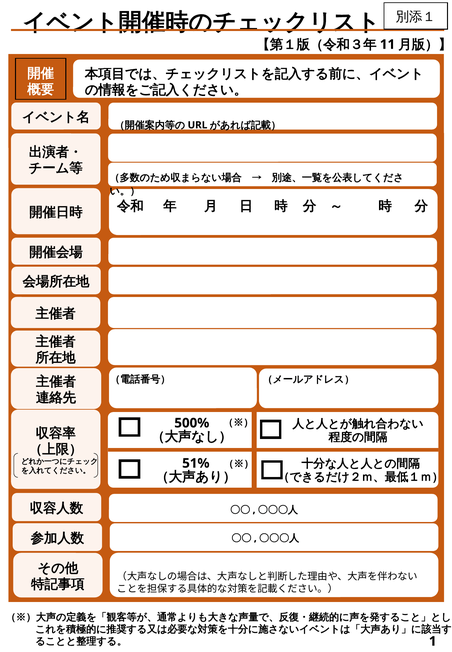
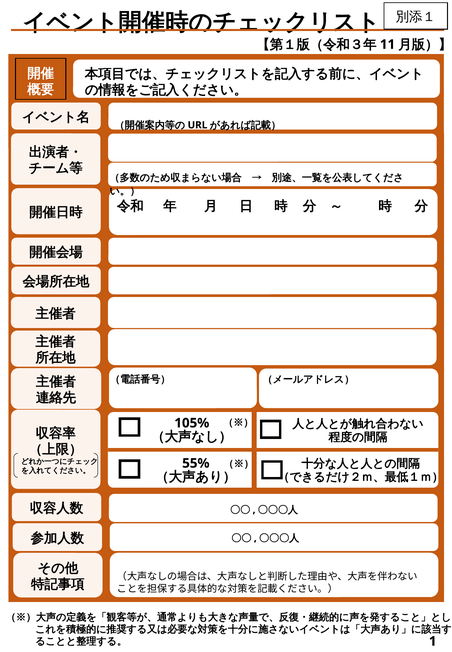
500%: 500% -> 105%
51%: 51% -> 55%
